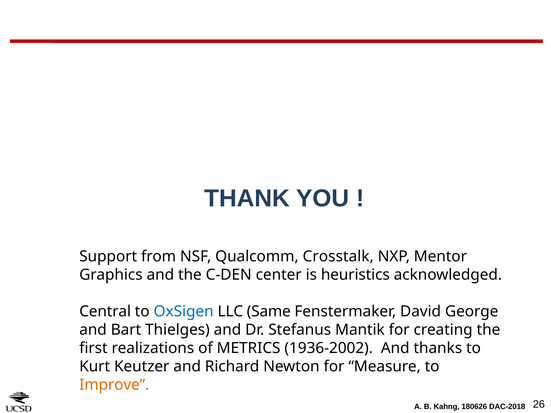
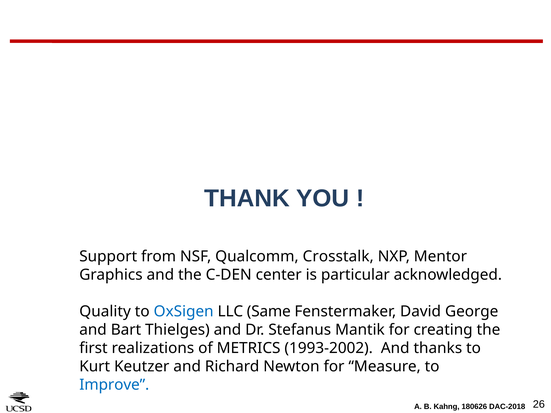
heuristics: heuristics -> particular
Central: Central -> Quality
1936-2002: 1936-2002 -> 1993-2002
Improve colour: orange -> blue
